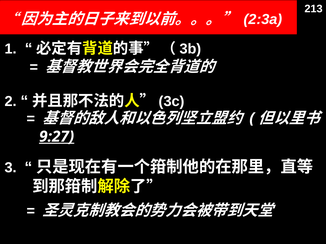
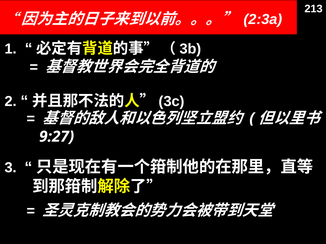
9:27 underline: present -> none
